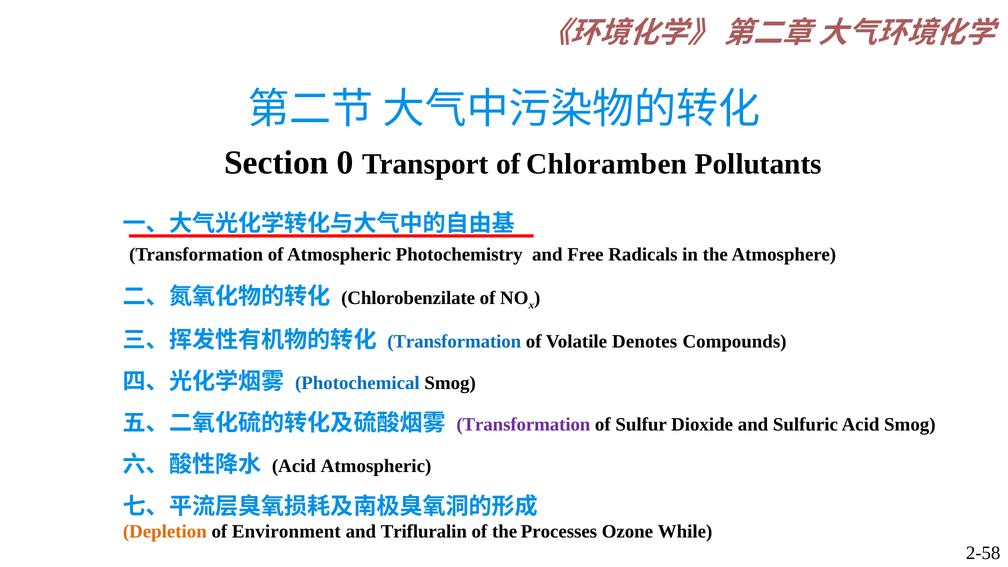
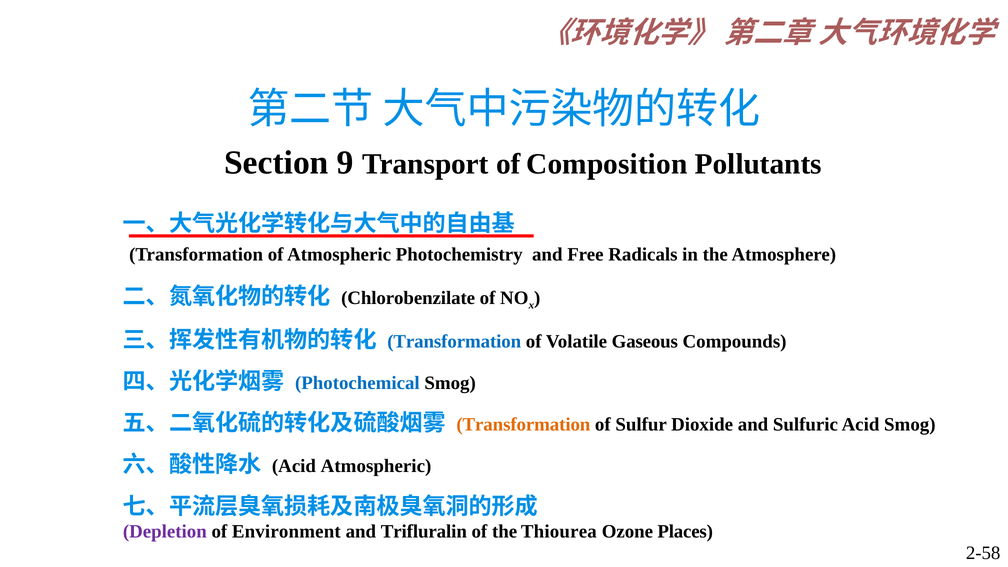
0: 0 -> 9
Chloramben: Chloramben -> Composition
Denotes: Denotes -> Gaseous
Transformation at (523, 425) colour: purple -> orange
Depletion colour: orange -> purple
Processes: Processes -> Thiourea
While: While -> Places
